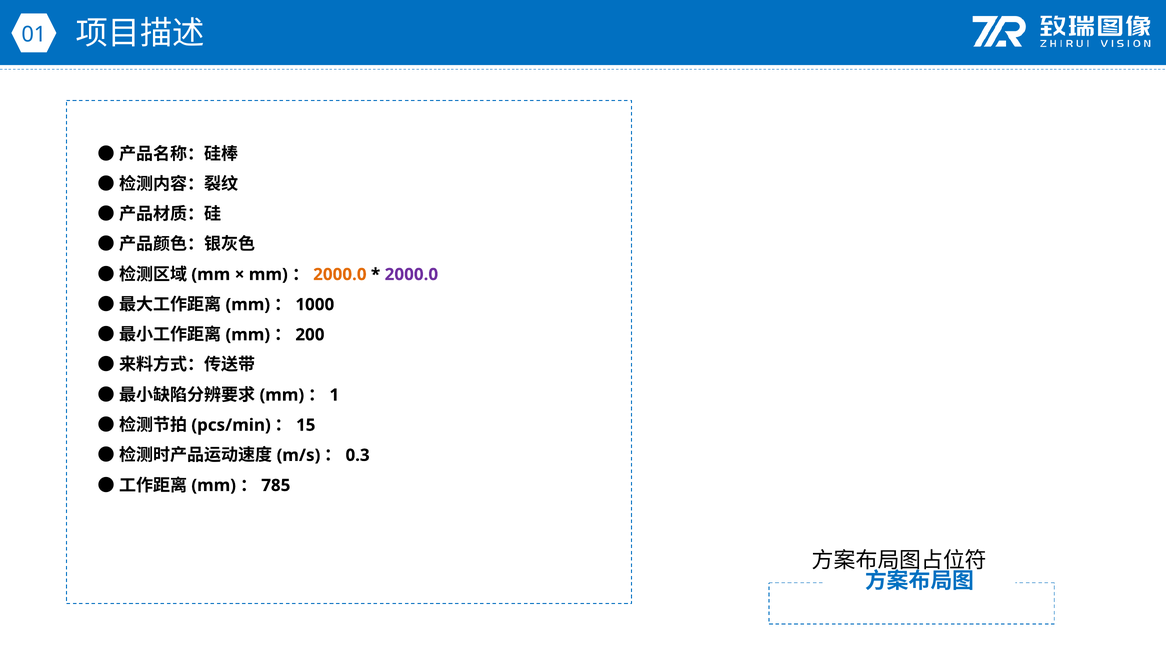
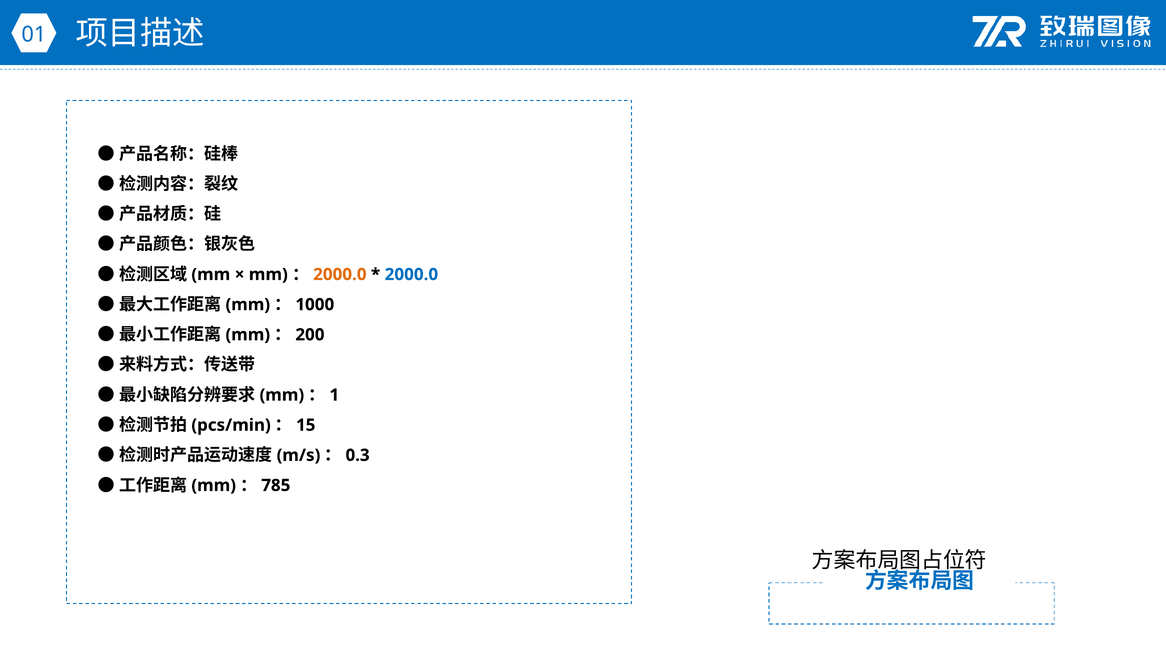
2000.0 at (411, 274) colour: purple -> blue
